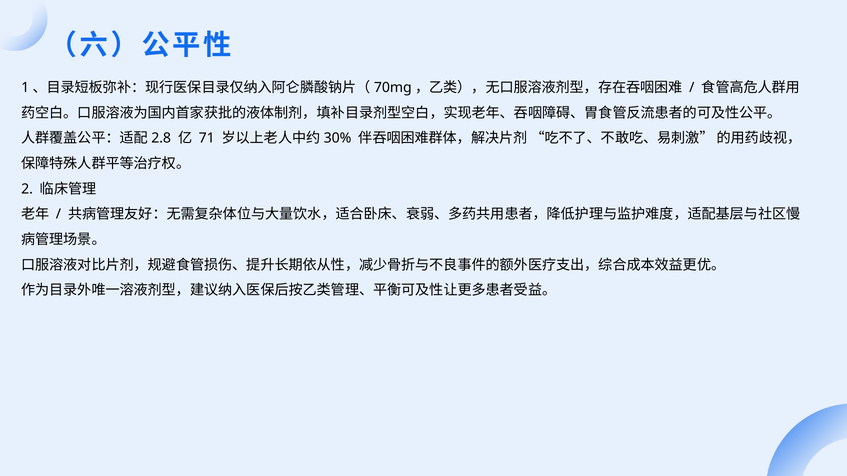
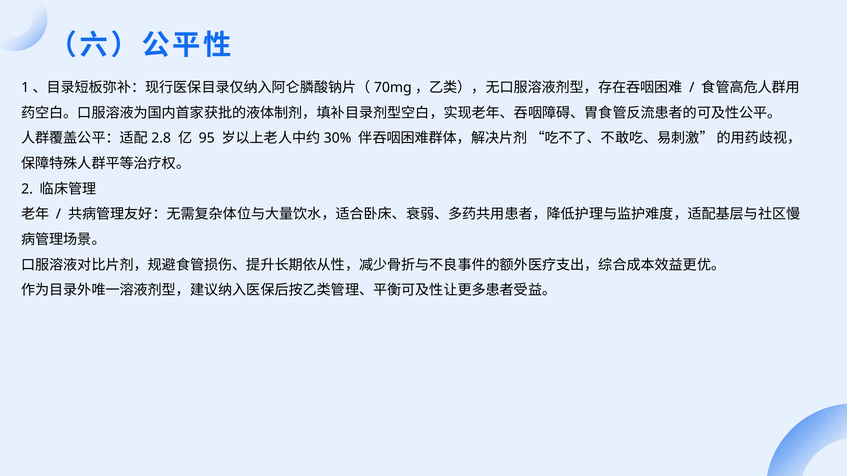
71: 71 -> 95
